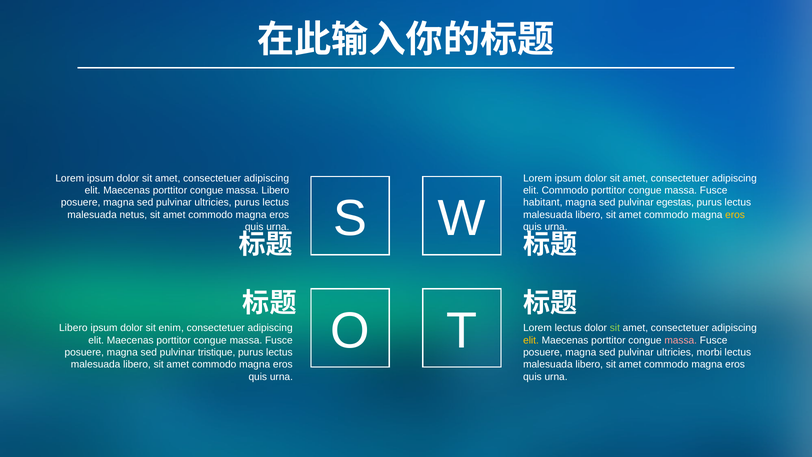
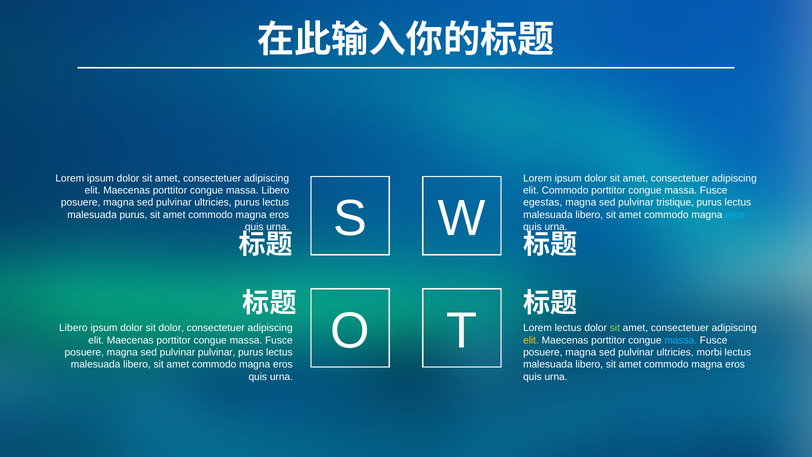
habitant: habitant -> egestas
egestas: egestas -> tristique
malesuada netus: netus -> purus
eros at (735, 215) colour: yellow -> light blue
sit enim: enim -> dolor
massa at (681, 340) colour: pink -> light blue
pulvinar tristique: tristique -> pulvinar
